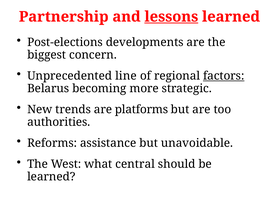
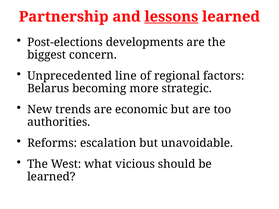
factors underline: present -> none
platforms: platforms -> economic
assistance: assistance -> escalation
central: central -> vicious
